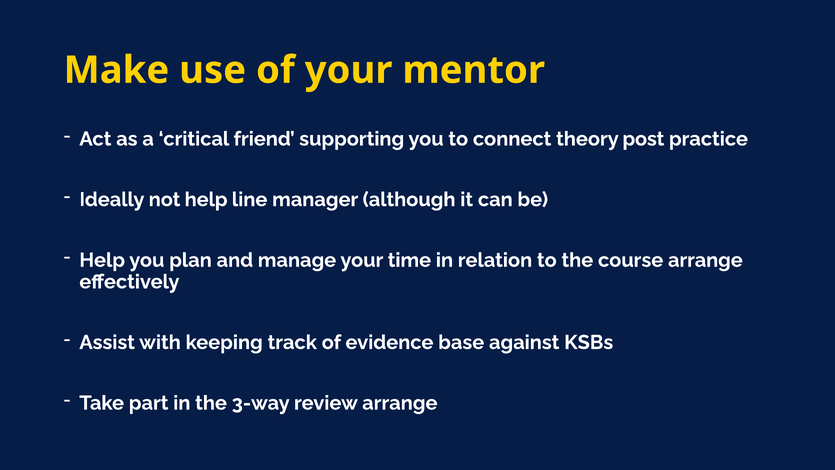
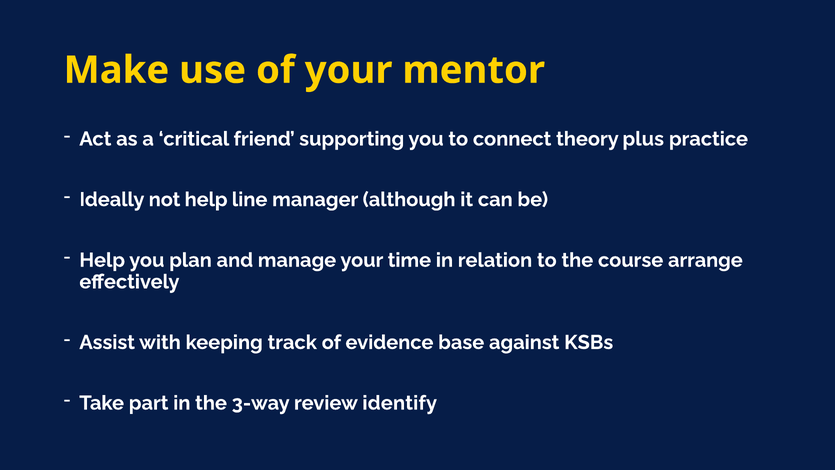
post: post -> plus
review arrange: arrange -> identify
